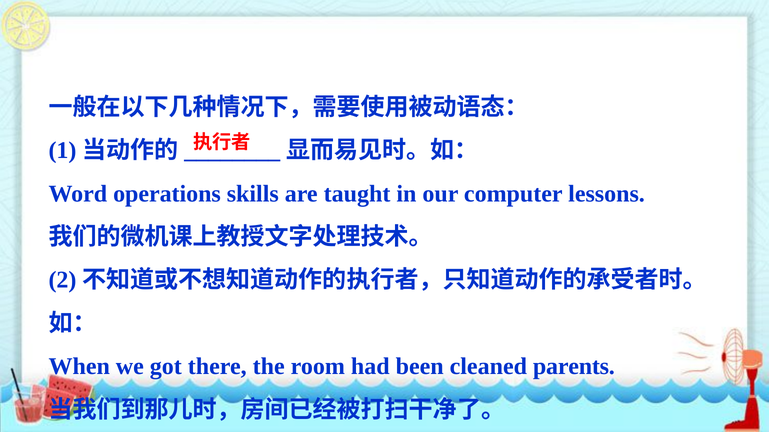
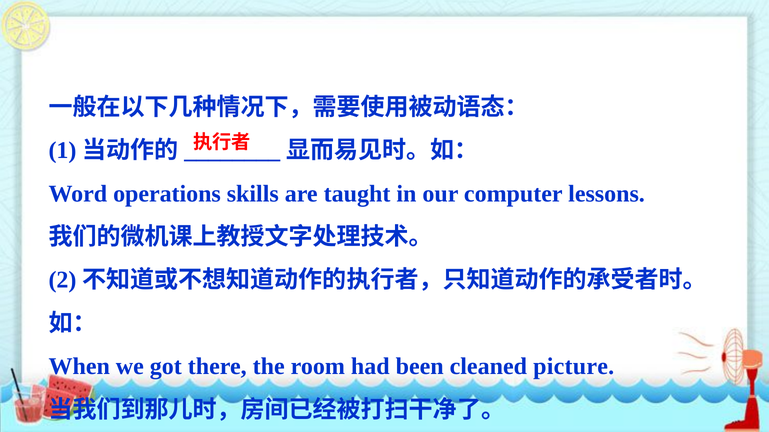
parents: parents -> picture
